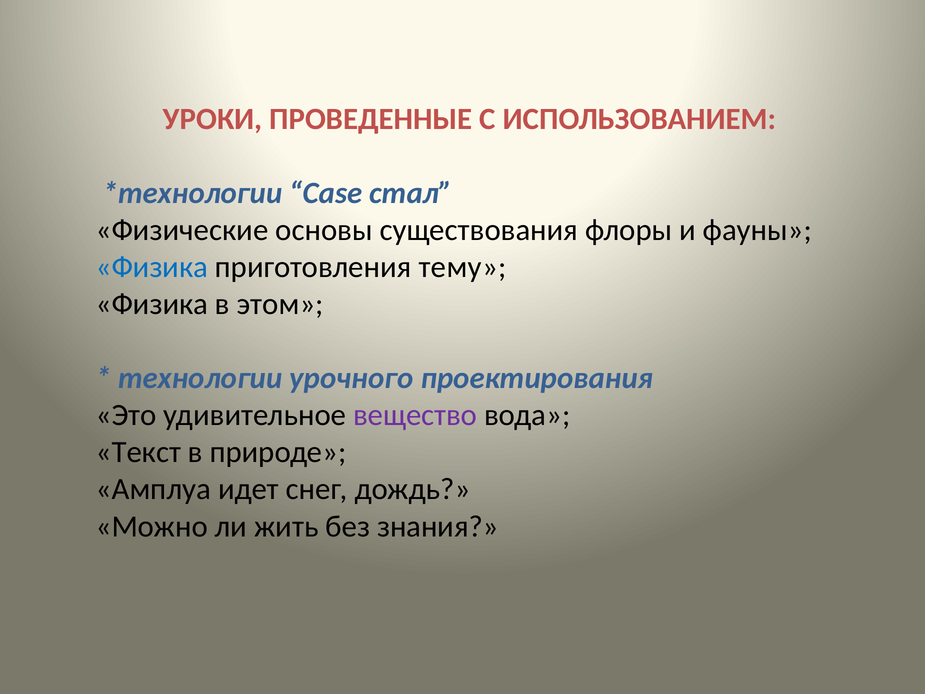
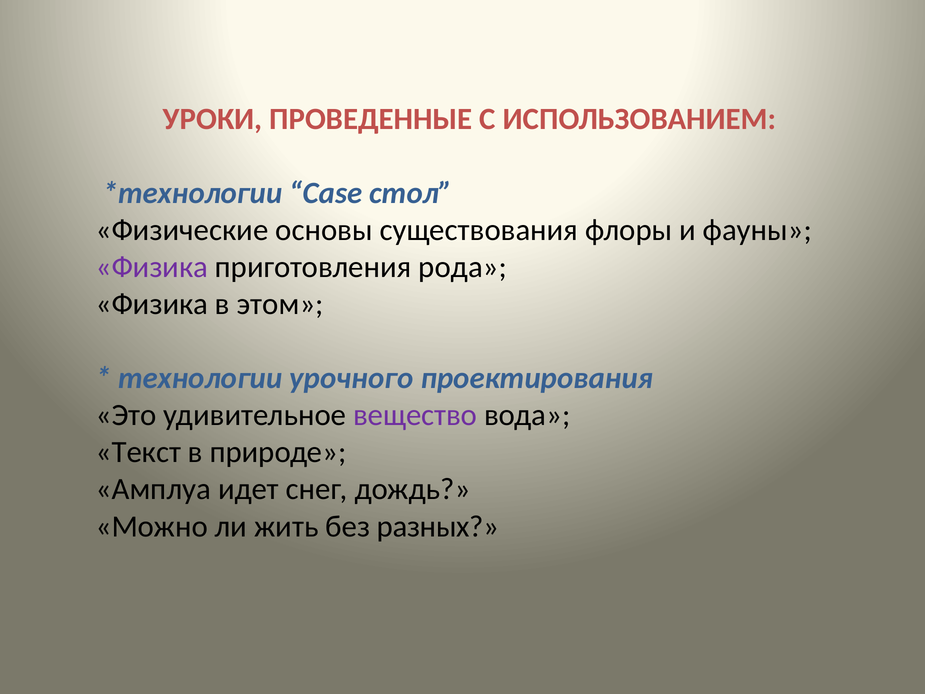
стал: стал -> стол
Физика at (152, 267) colour: blue -> purple
тему: тему -> рода
знания: знания -> разных
